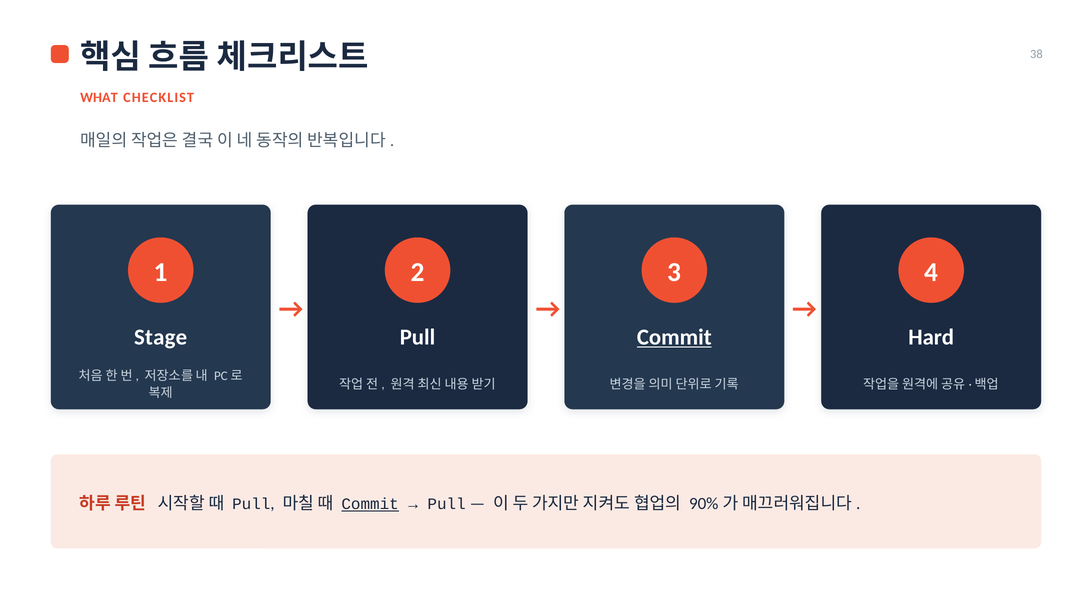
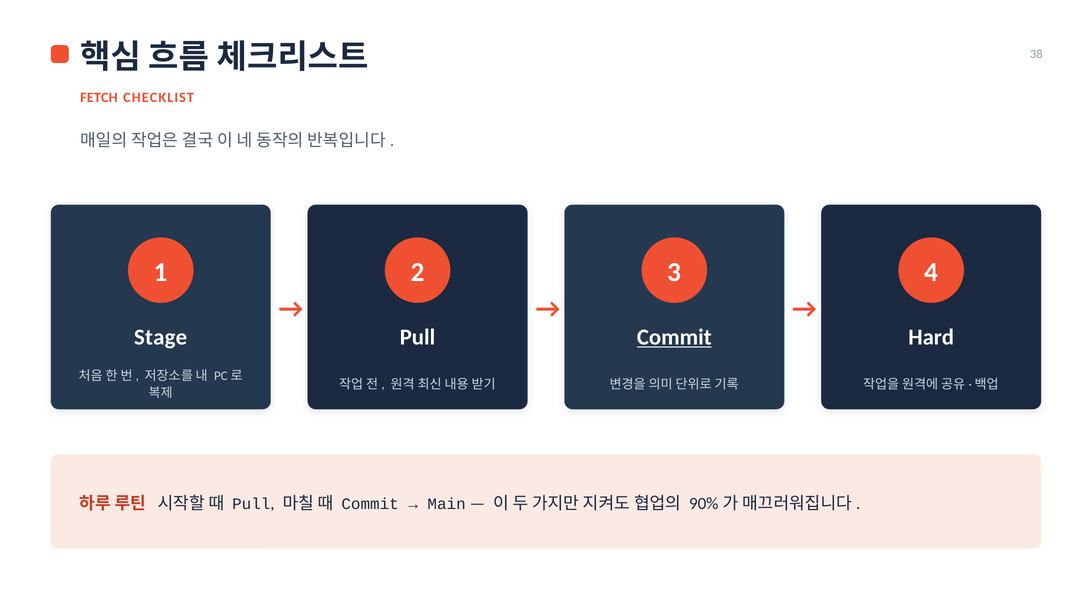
WHAT: WHAT -> FETCH
Commit at (370, 504) underline: present -> none
Pull at (447, 504): Pull -> Main
